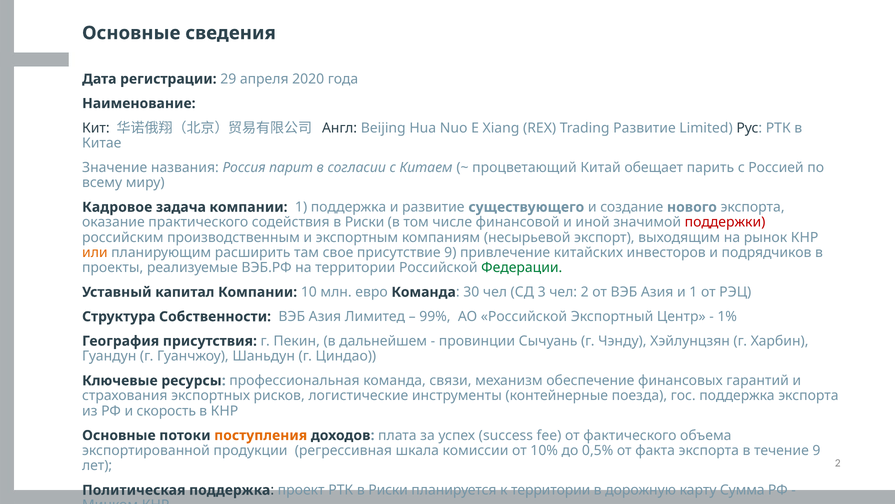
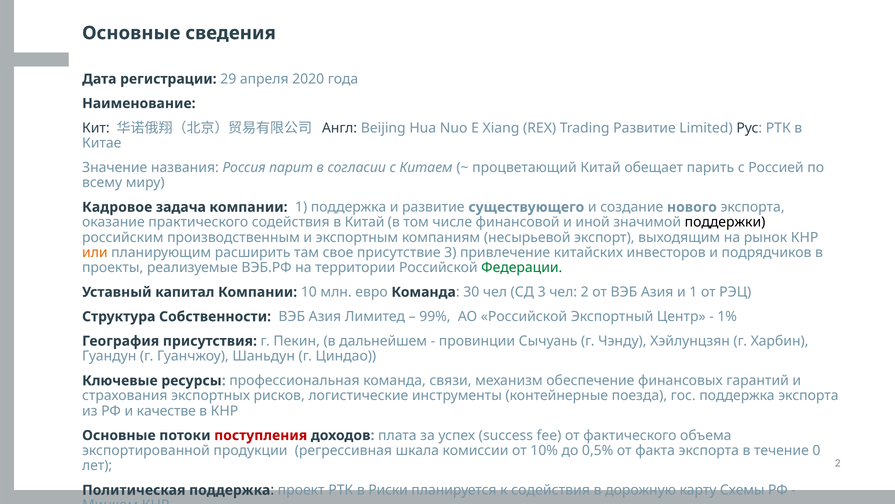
содействия в Риски: Риски -> Китай
поддержки colour: red -> black
присутствие 9: 9 -> 3
скорость: скорость -> качестве
поступления colour: orange -> red
течение 9: 9 -> 0
к территории: территории -> содействия
Сумма: Сумма -> Схемы
